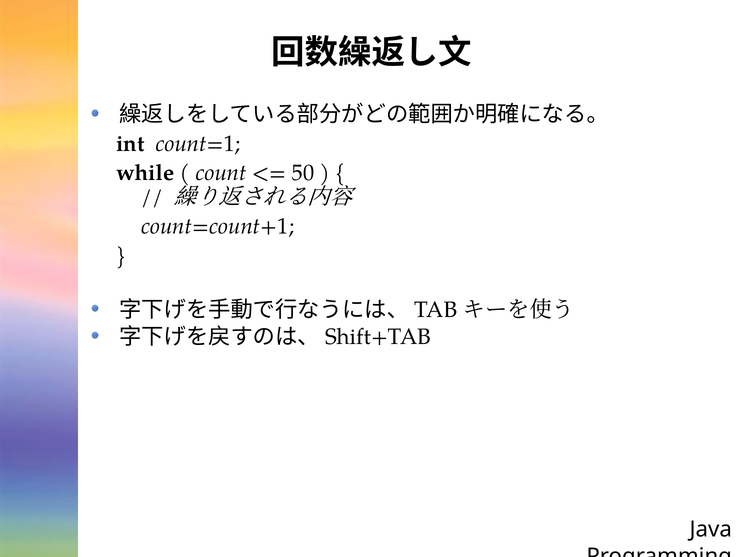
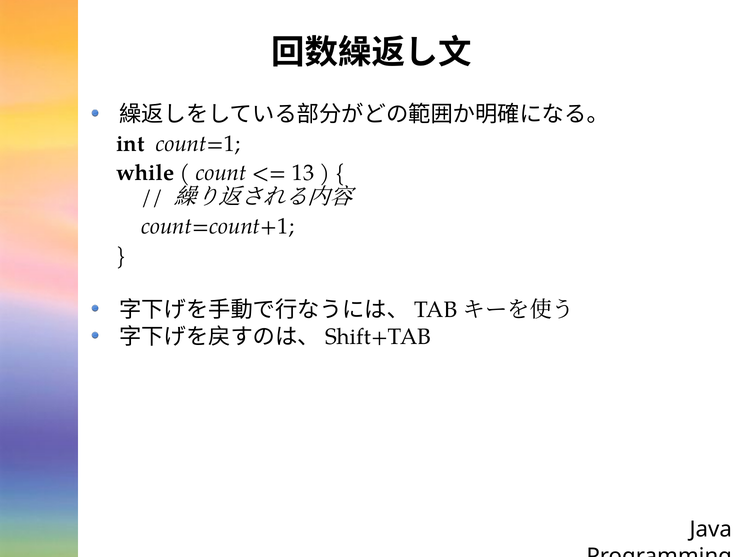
50: 50 -> 13
